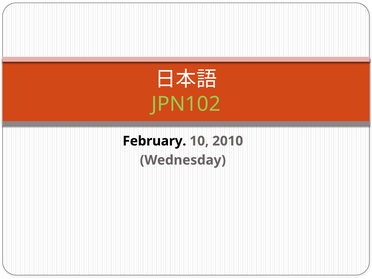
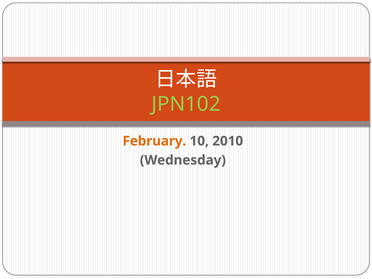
February colour: black -> orange
